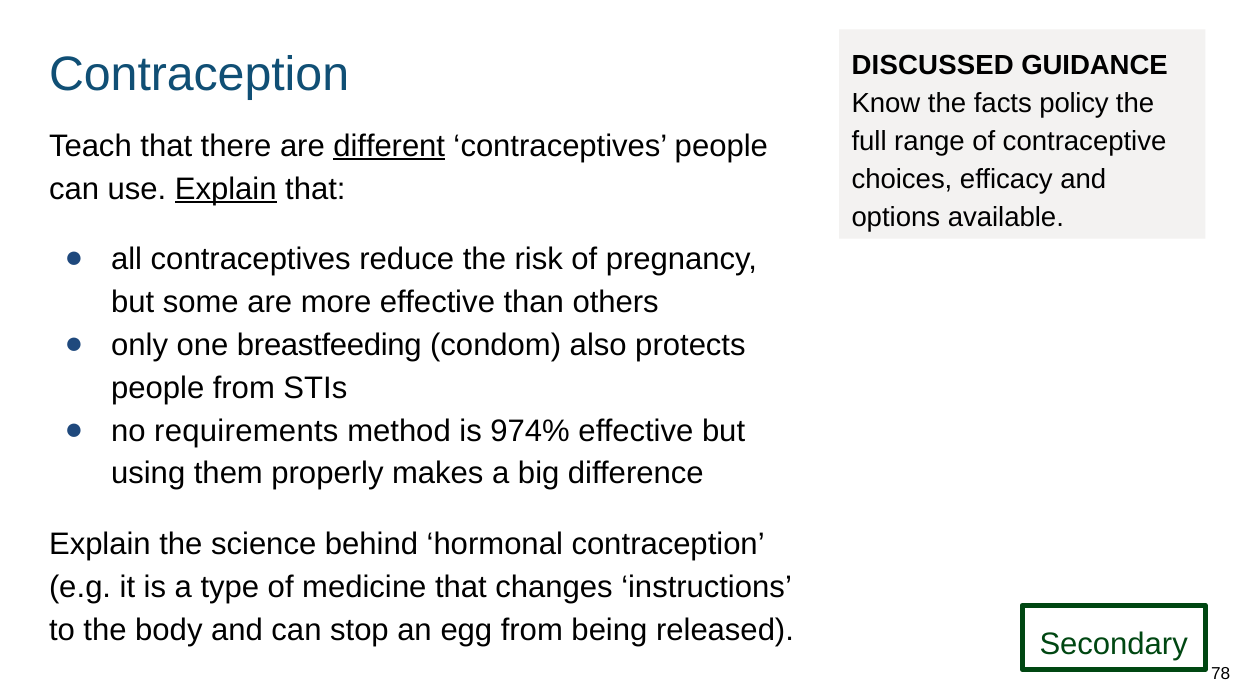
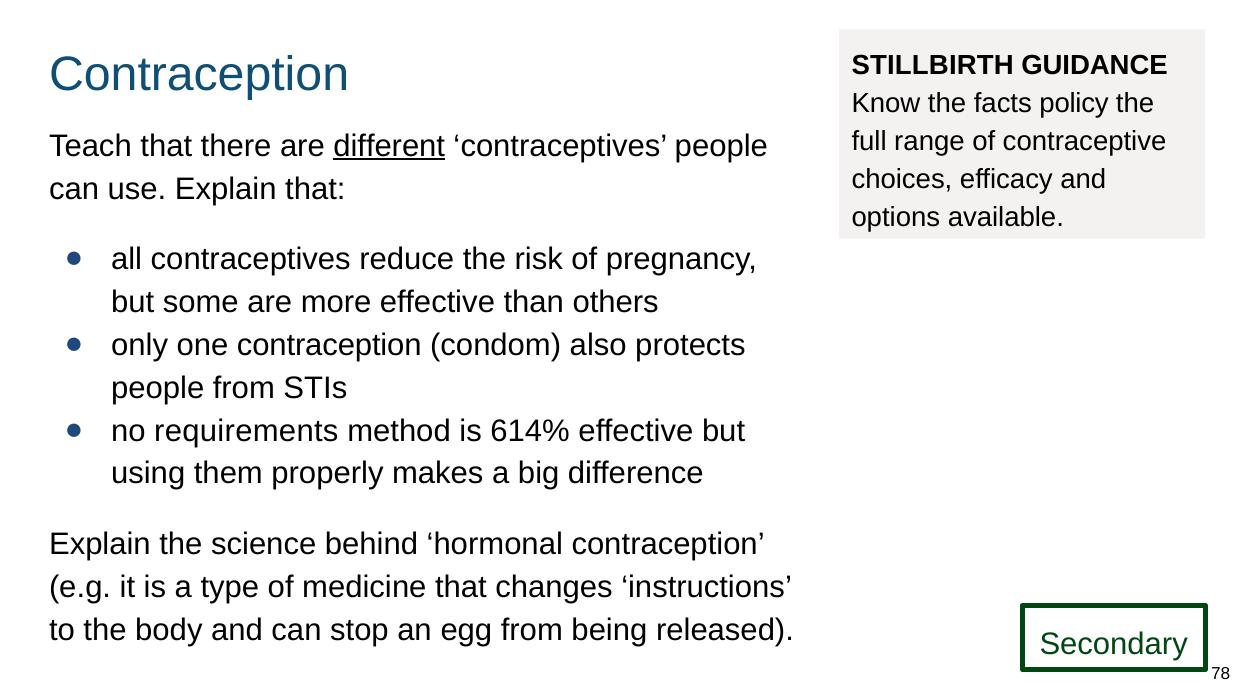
DISCUSSED: DISCUSSED -> STILLBIRTH
Explain at (226, 189) underline: present -> none
one breastfeeding: breastfeeding -> contraception
974%: 974% -> 614%
